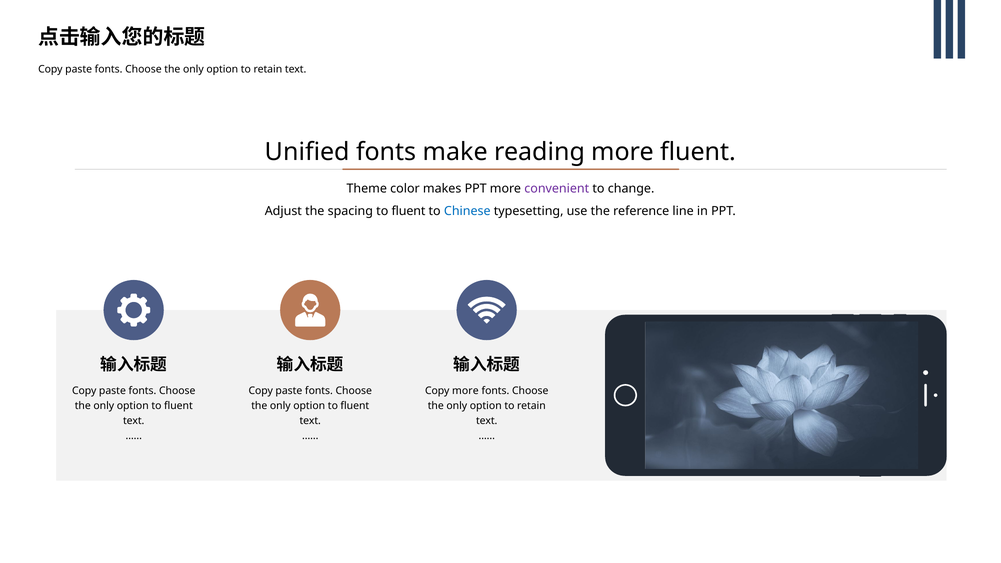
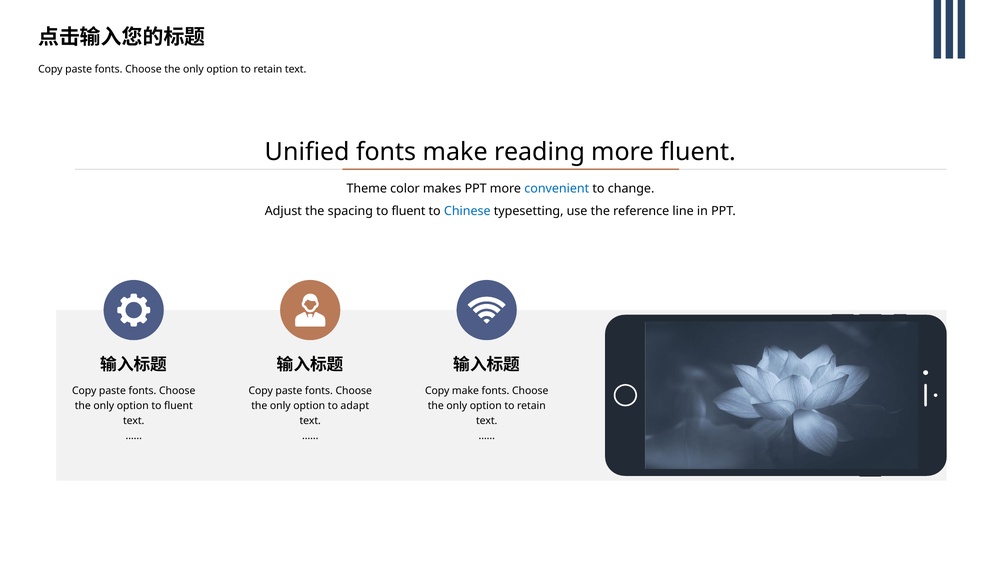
convenient colour: purple -> blue
Copy more: more -> make
fluent at (355, 406): fluent -> adapt
